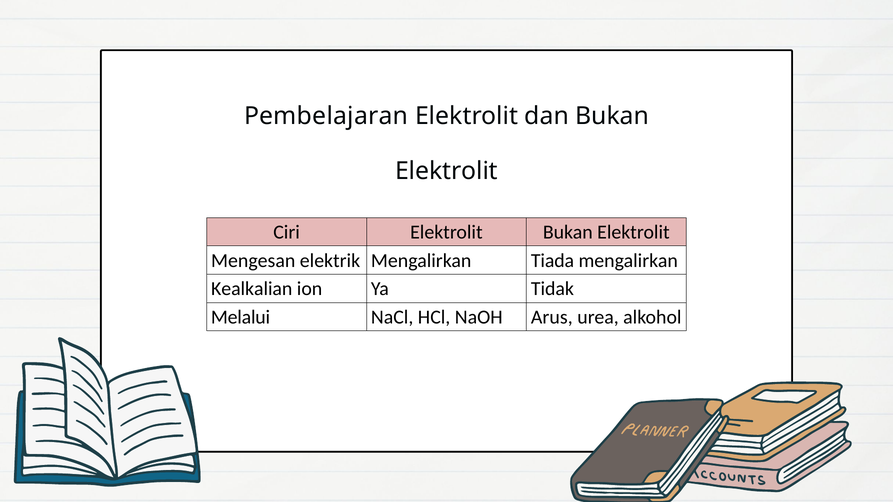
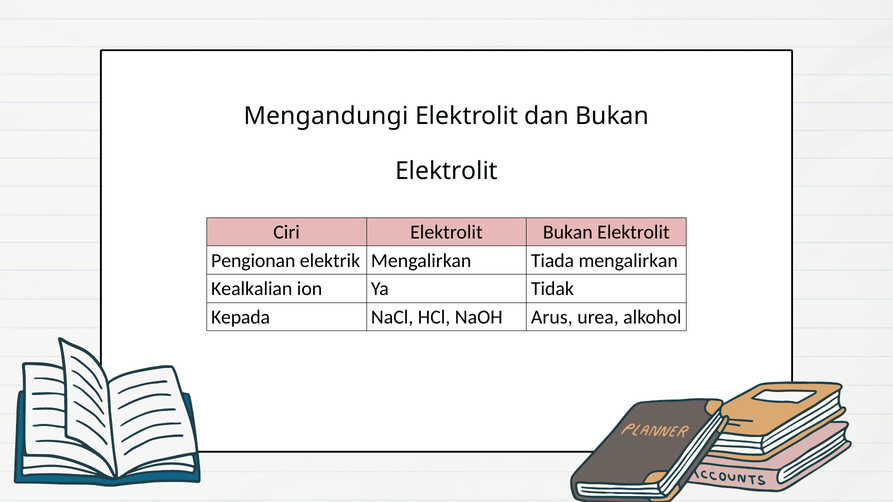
Pembelajaran: Pembelajaran -> Mengandungi
Mengesan: Mengesan -> Pengionan
Melalui: Melalui -> Kepada
